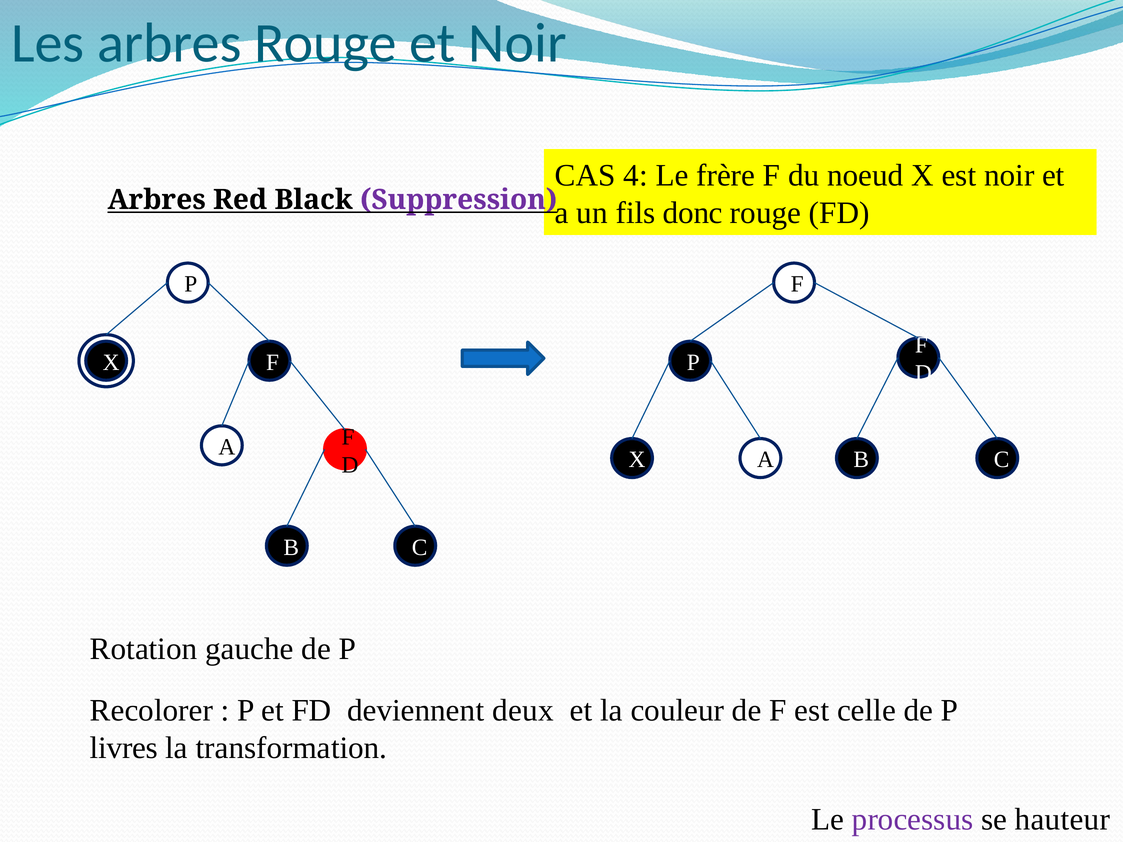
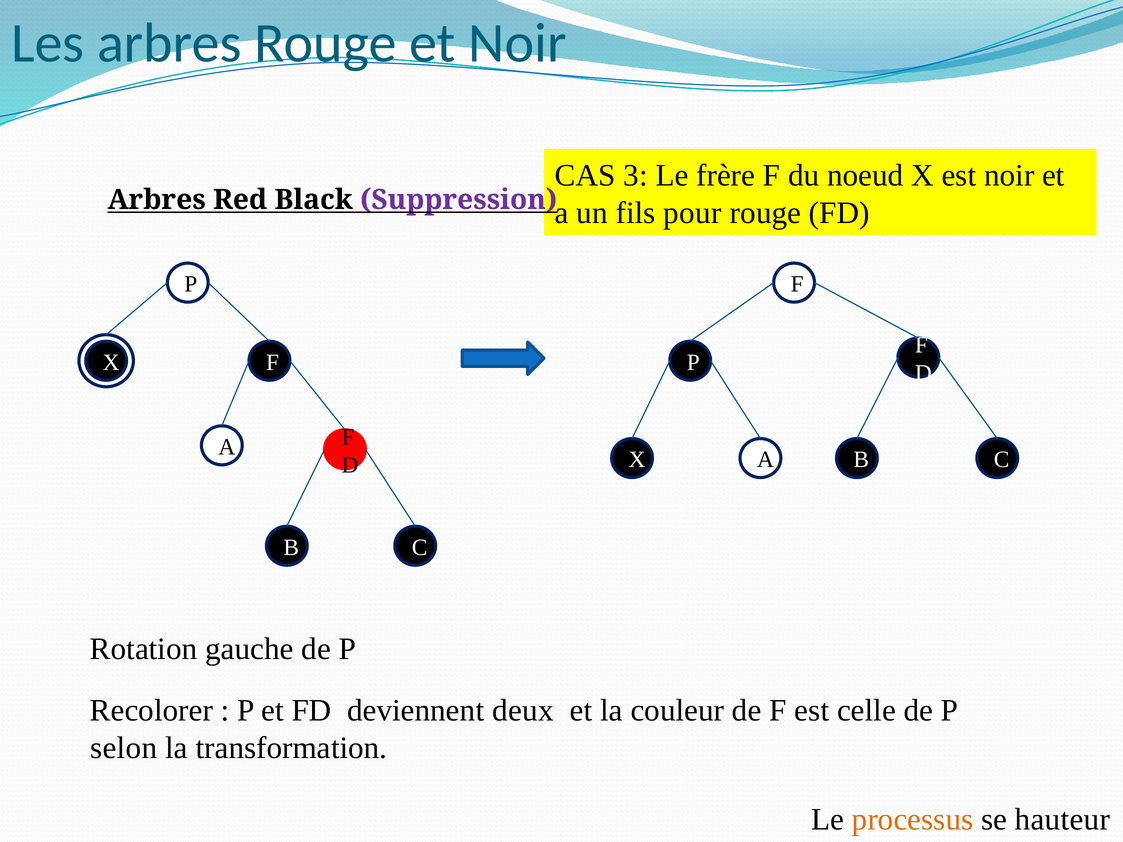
4: 4 -> 3
donc: donc -> pour
livres: livres -> selon
processus colour: purple -> orange
